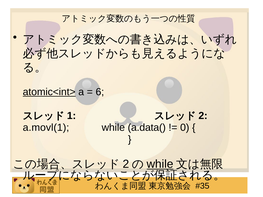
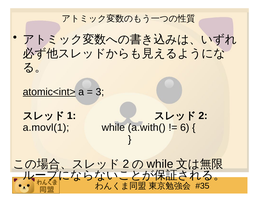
6: 6 -> 3
a.data(: a.data( -> a.with(
0: 0 -> 6
while at (160, 164) underline: present -> none
